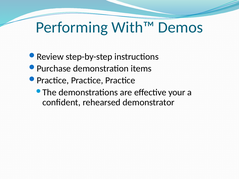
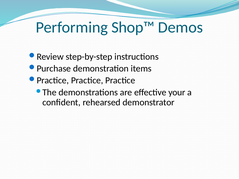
With™: With™ -> Shop™
